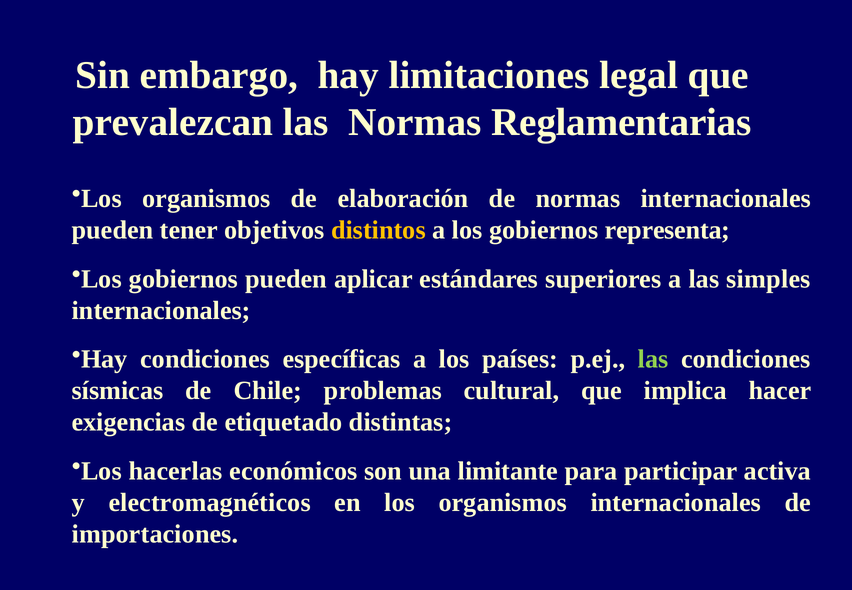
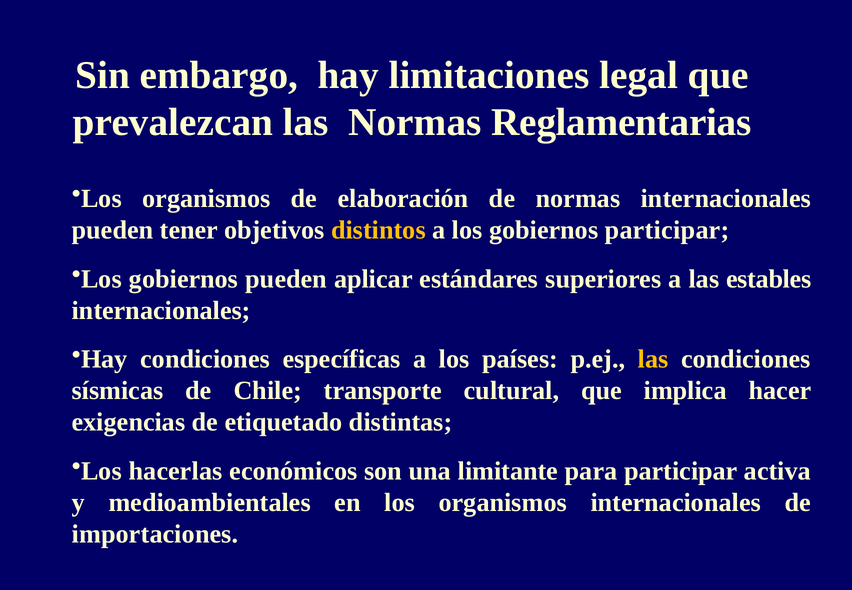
gobiernos representa: representa -> participar
simples: simples -> estables
las at (653, 359) colour: light green -> yellow
problemas: problemas -> transporte
electromagnéticos: electromagnéticos -> medioambientales
